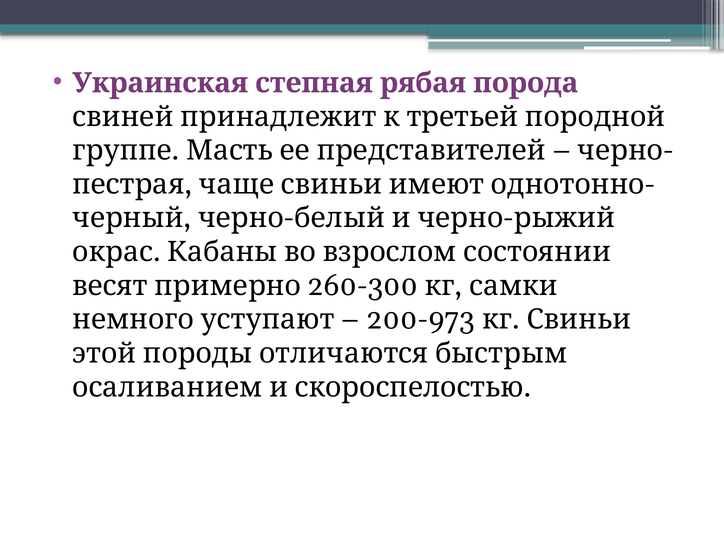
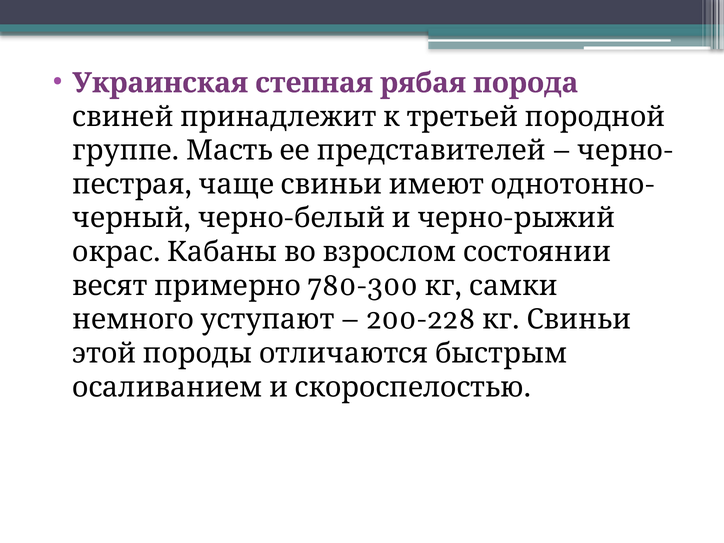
260-300: 260-300 -> 780-300
200-973: 200-973 -> 200-228
